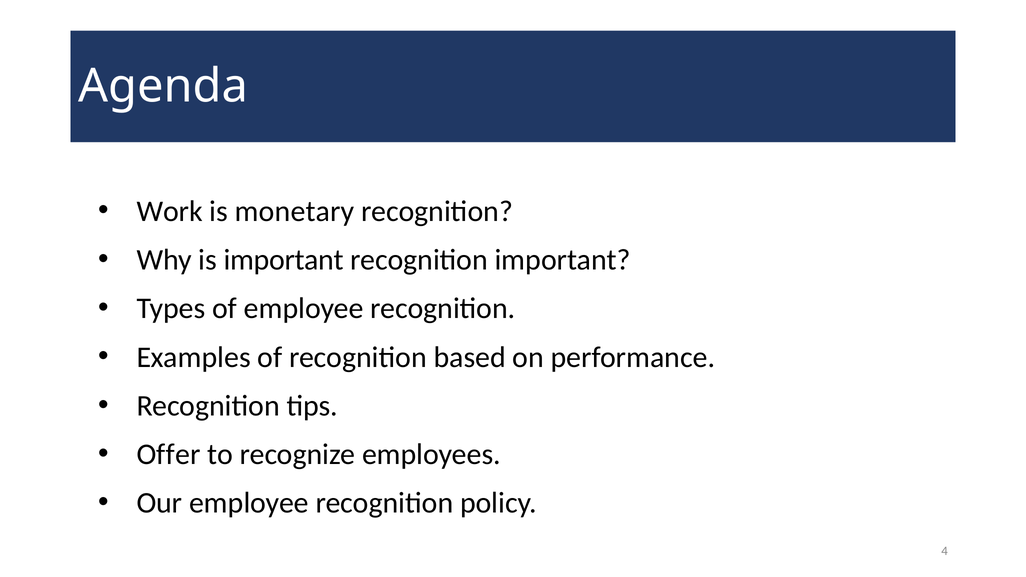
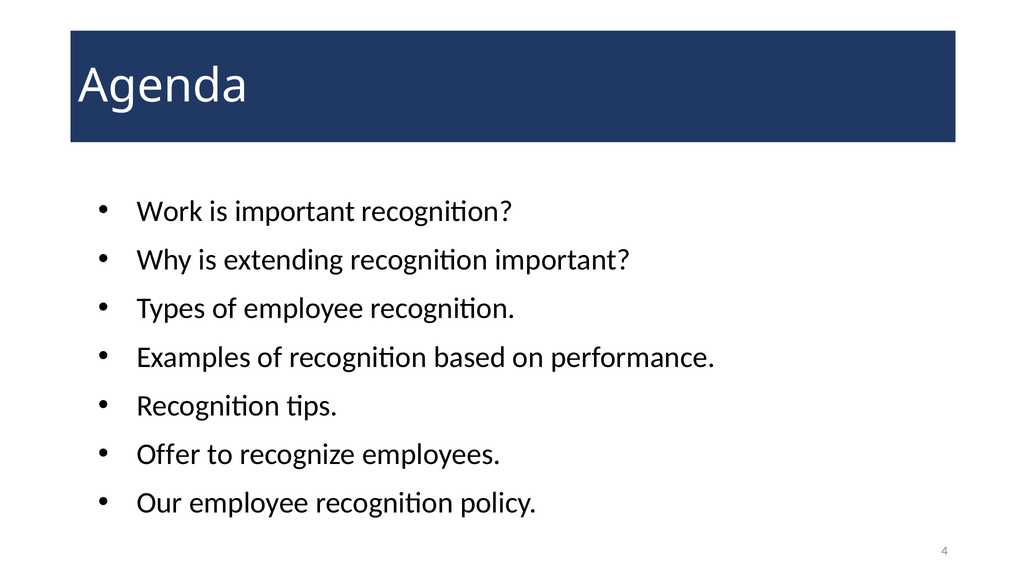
is monetary: monetary -> important
is important: important -> extending
